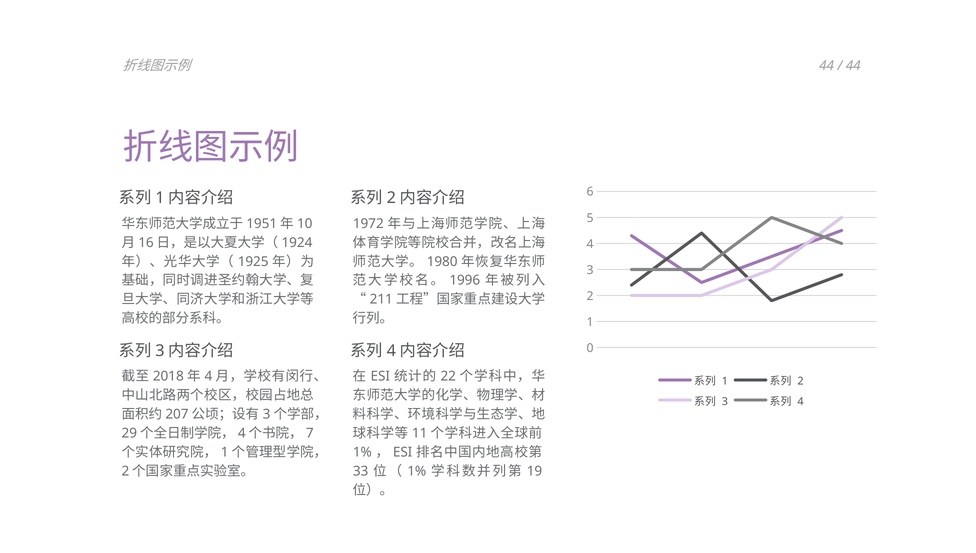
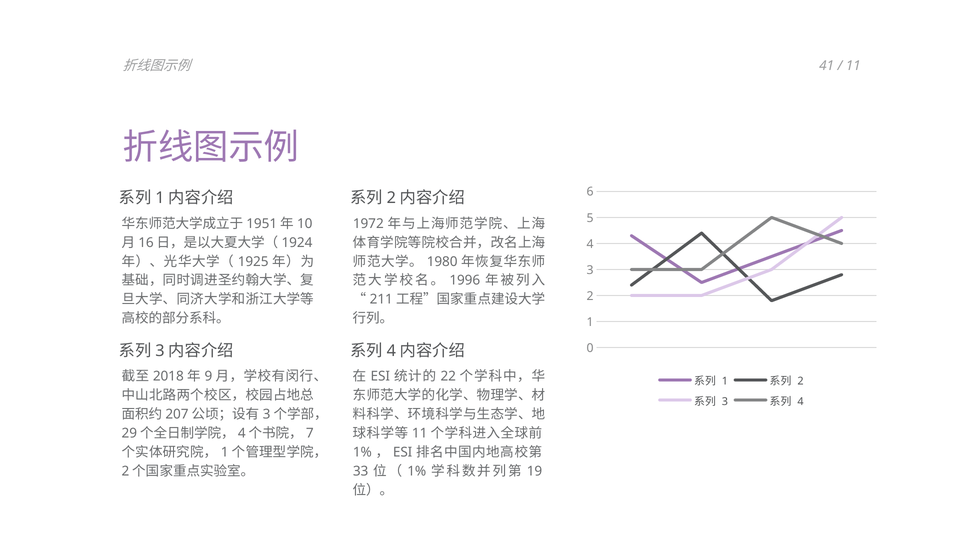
44 at (827, 66): 44 -> 41
44 at (853, 66): 44 -> 11
4 at (208, 377): 4 -> 9
